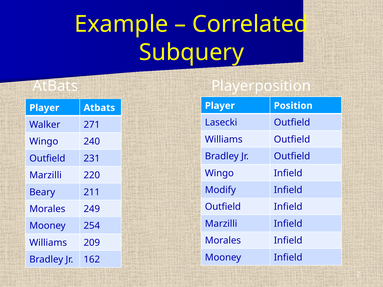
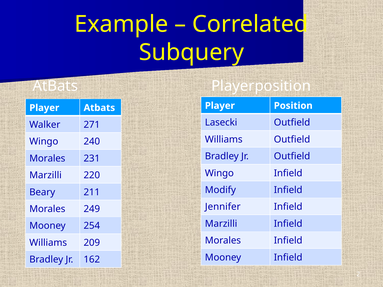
Outfield at (47, 159): Outfield -> Morales
Outfield at (223, 207): Outfield -> Jennifer
